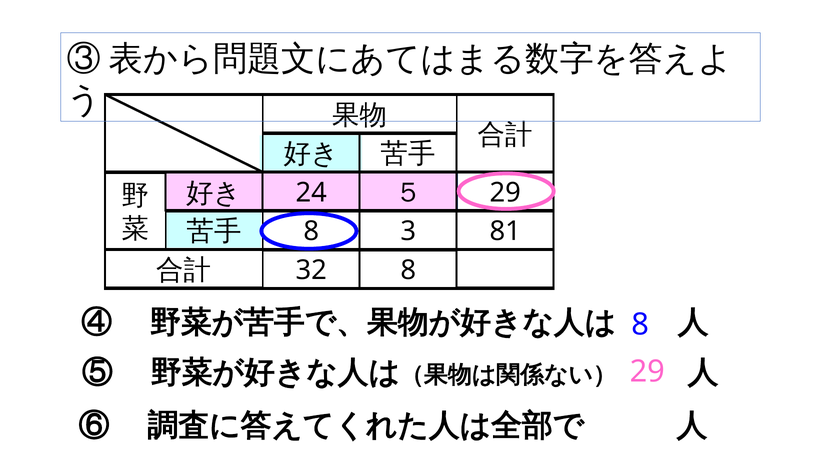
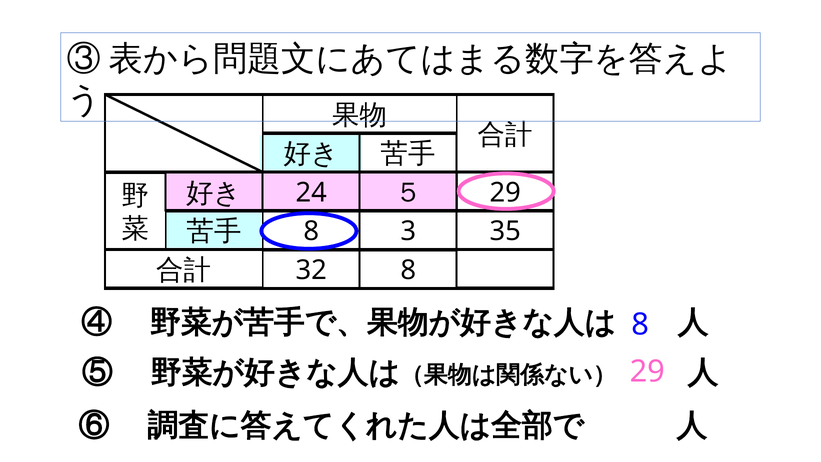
81: 81 -> 35
